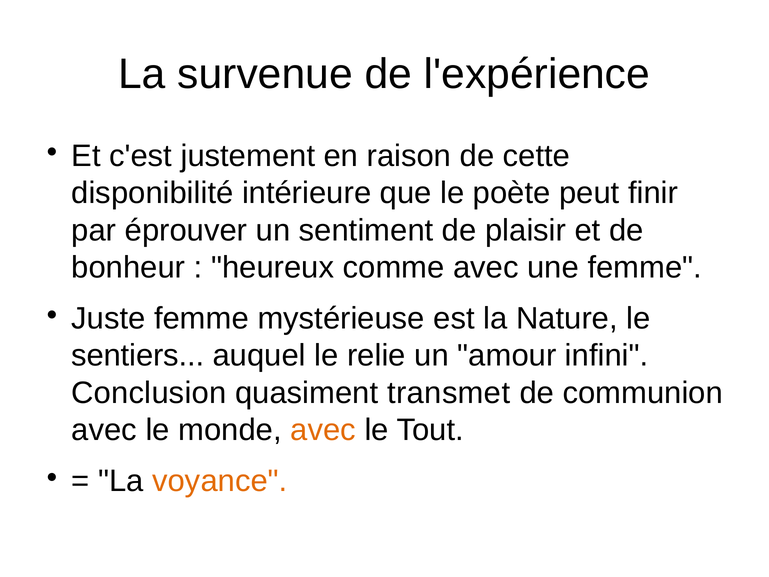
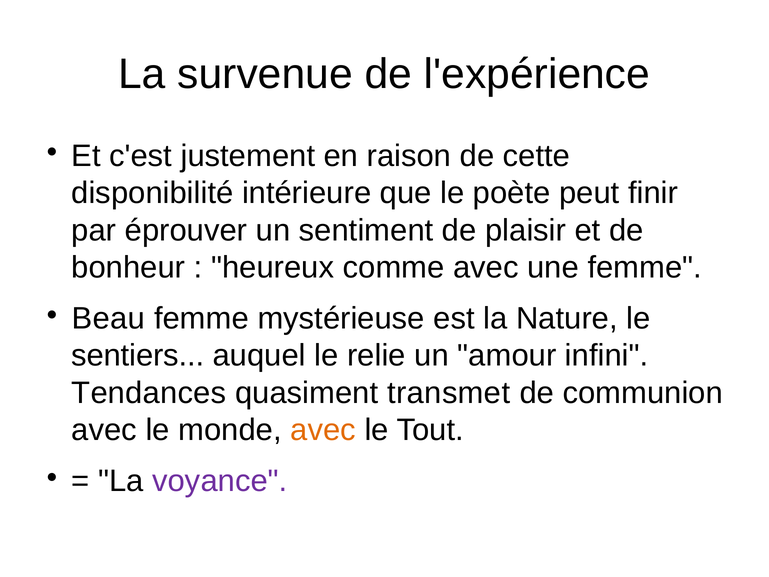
Juste: Juste -> Beau
Conclusion: Conclusion -> Tendances
voyance colour: orange -> purple
